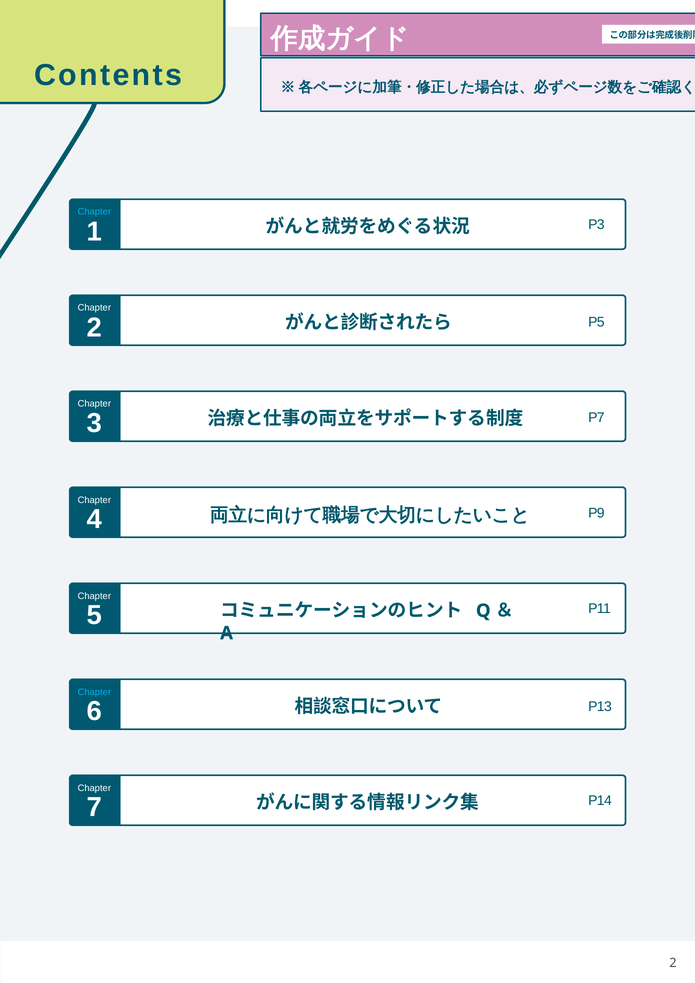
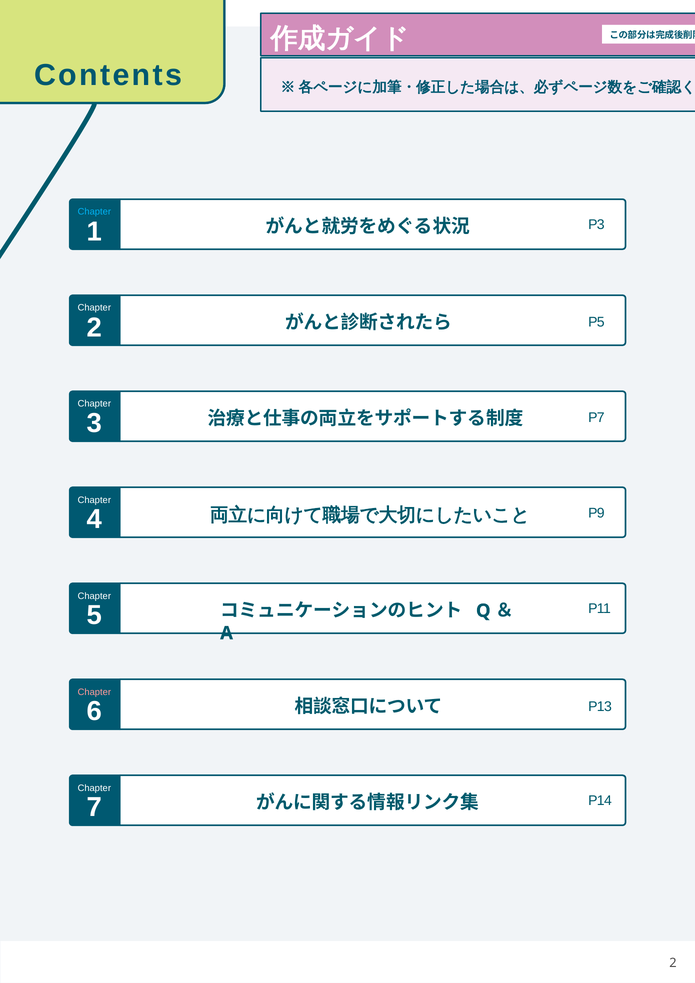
Chapter at (94, 692) colour: light blue -> pink
